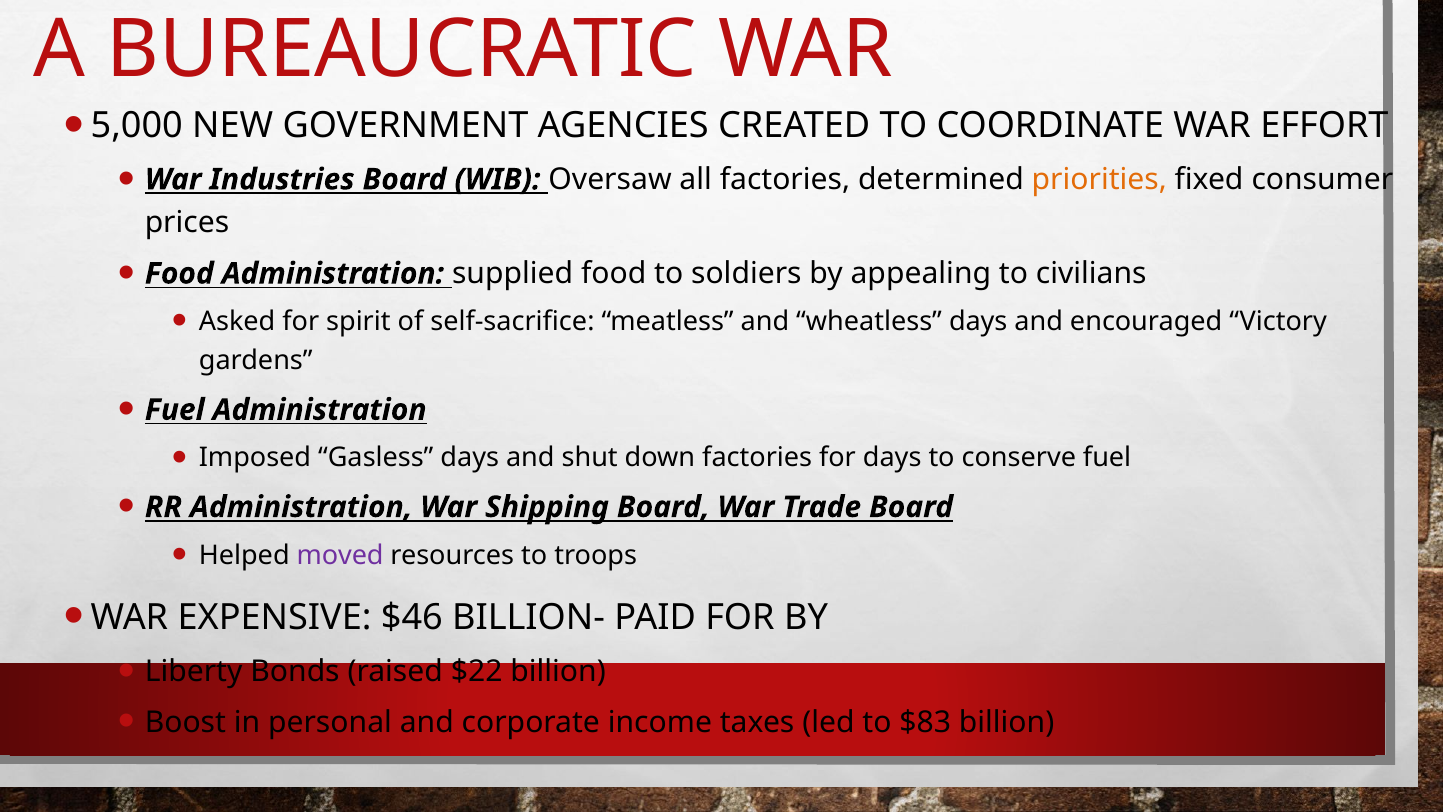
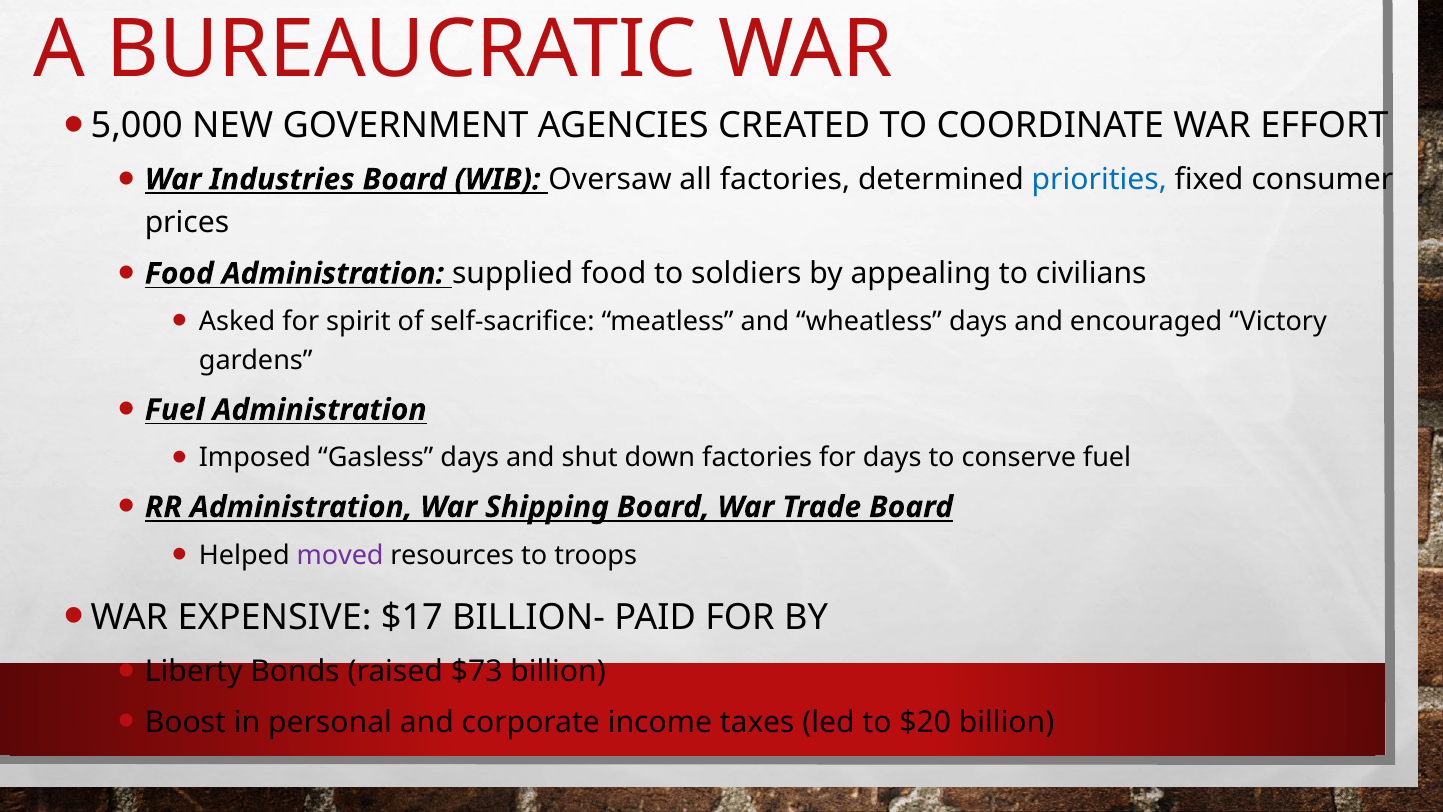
priorities colour: orange -> blue
$46: $46 -> $17
$22: $22 -> $73
$83: $83 -> $20
